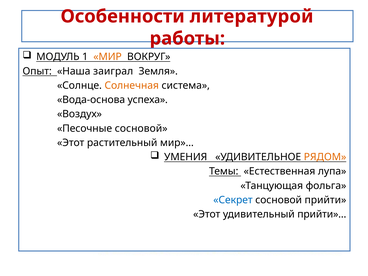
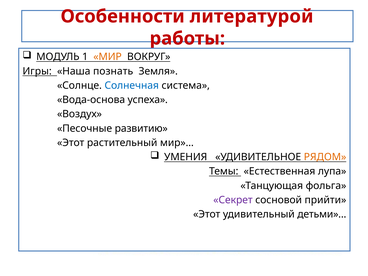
Опыт: Опыт -> Игры
заиграл: заиграл -> познать
Солнечная colour: orange -> blue
Песочные сосновой: сосновой -> развитию
Секрет colour: blue -> purple
удивительный прийти: прийти -> детьми
